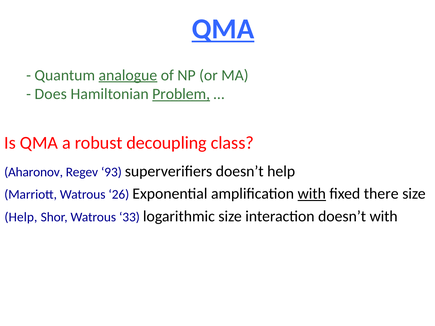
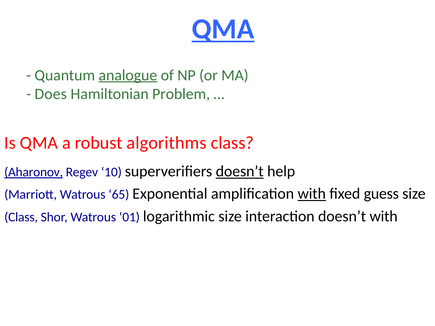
Problem underline: present -> none
decoupling: decoupling -> algorithms
Aharonov underline: none -> present
93: 93 -> 10
doesn’t at (240, 171) underline: none -> present
26: 26 -> 65
there: there -> guess
Help at (21, 217): Help -> Class
33: 33 -> 01
